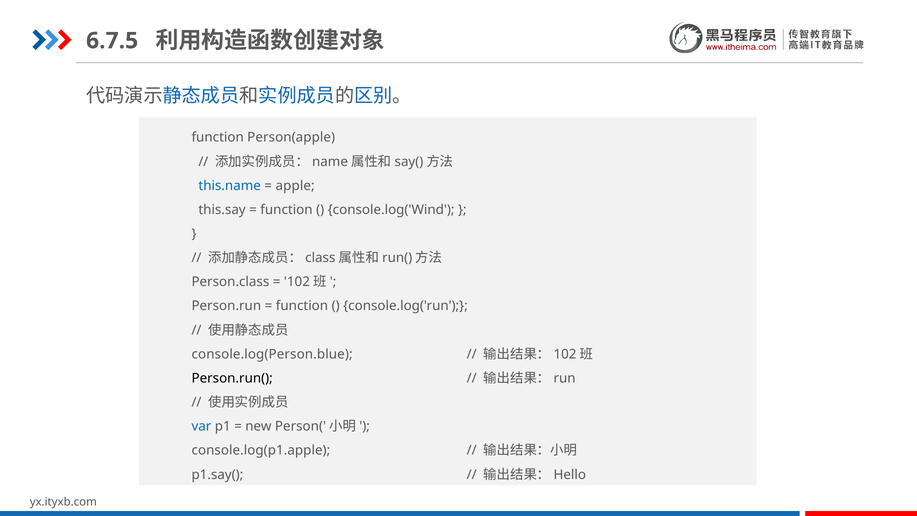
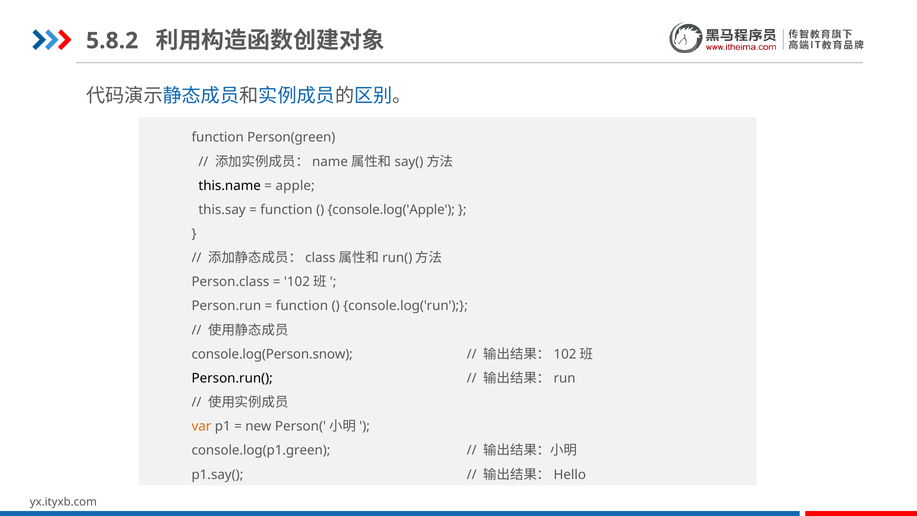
6.7.5: 6.7.5 -> 5.8.2
Person(apple: Person(apple -> Person(green
this.name colour: blue -> black
console.log('Wind: console.log('Wind -> console.log('Apple
console.log(Person.blue: console.log(Person.blue -> console.log(Person.snow
var colour: blue -> orange
console.log(p1.apple: console.log(p1.apple -> console.log(p1.green
